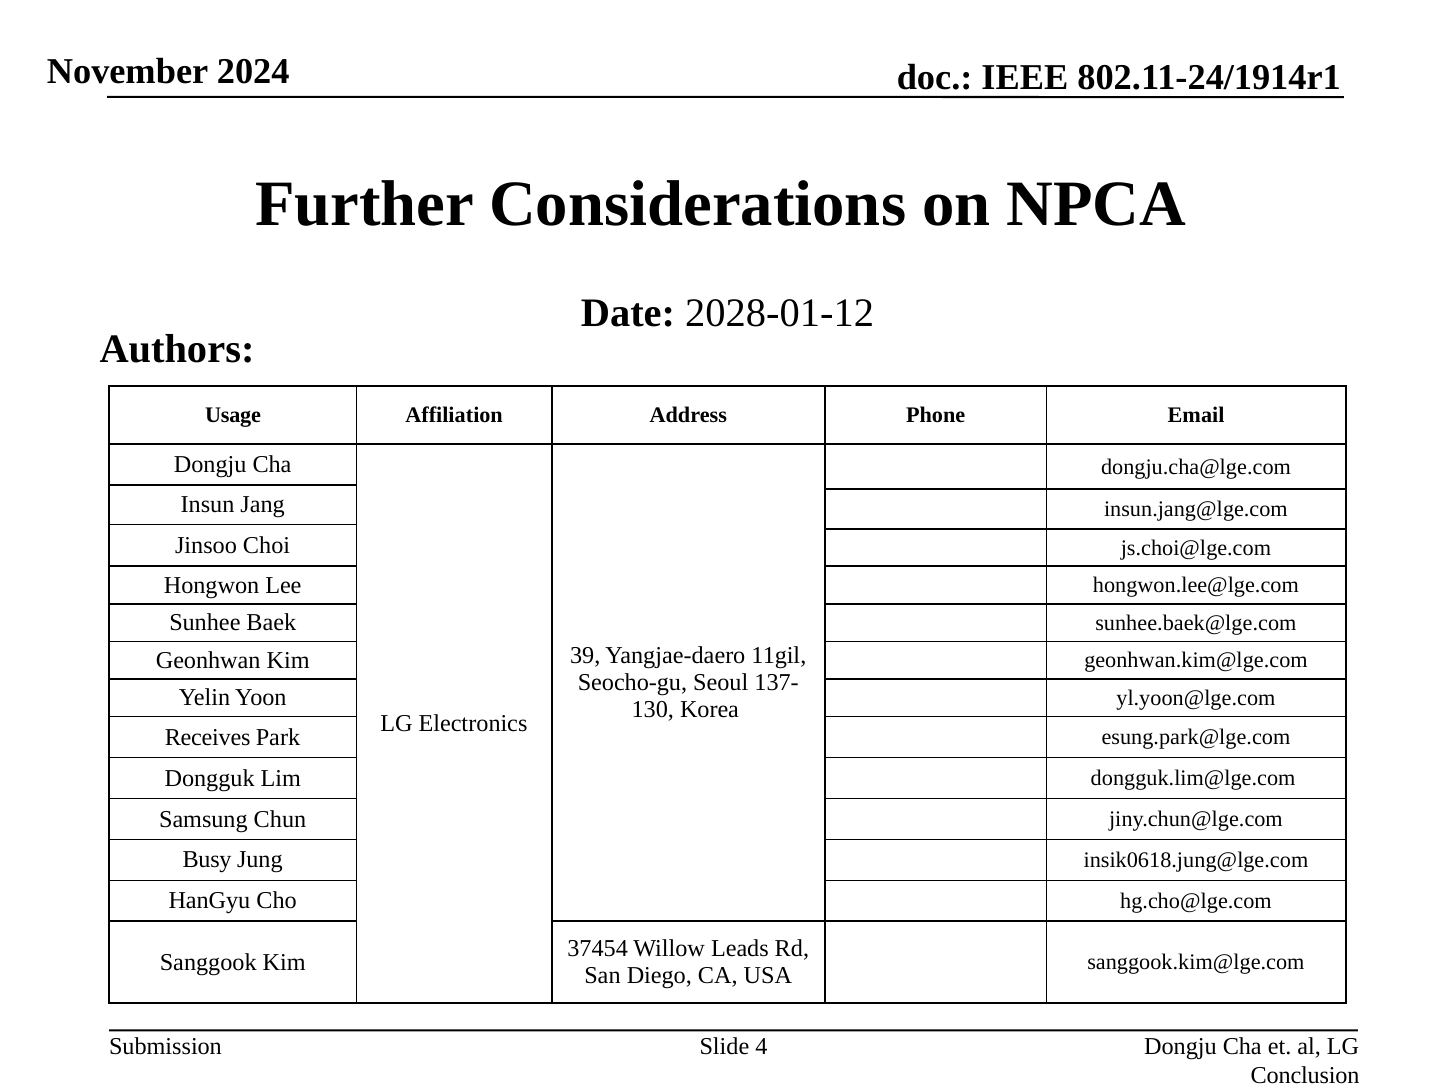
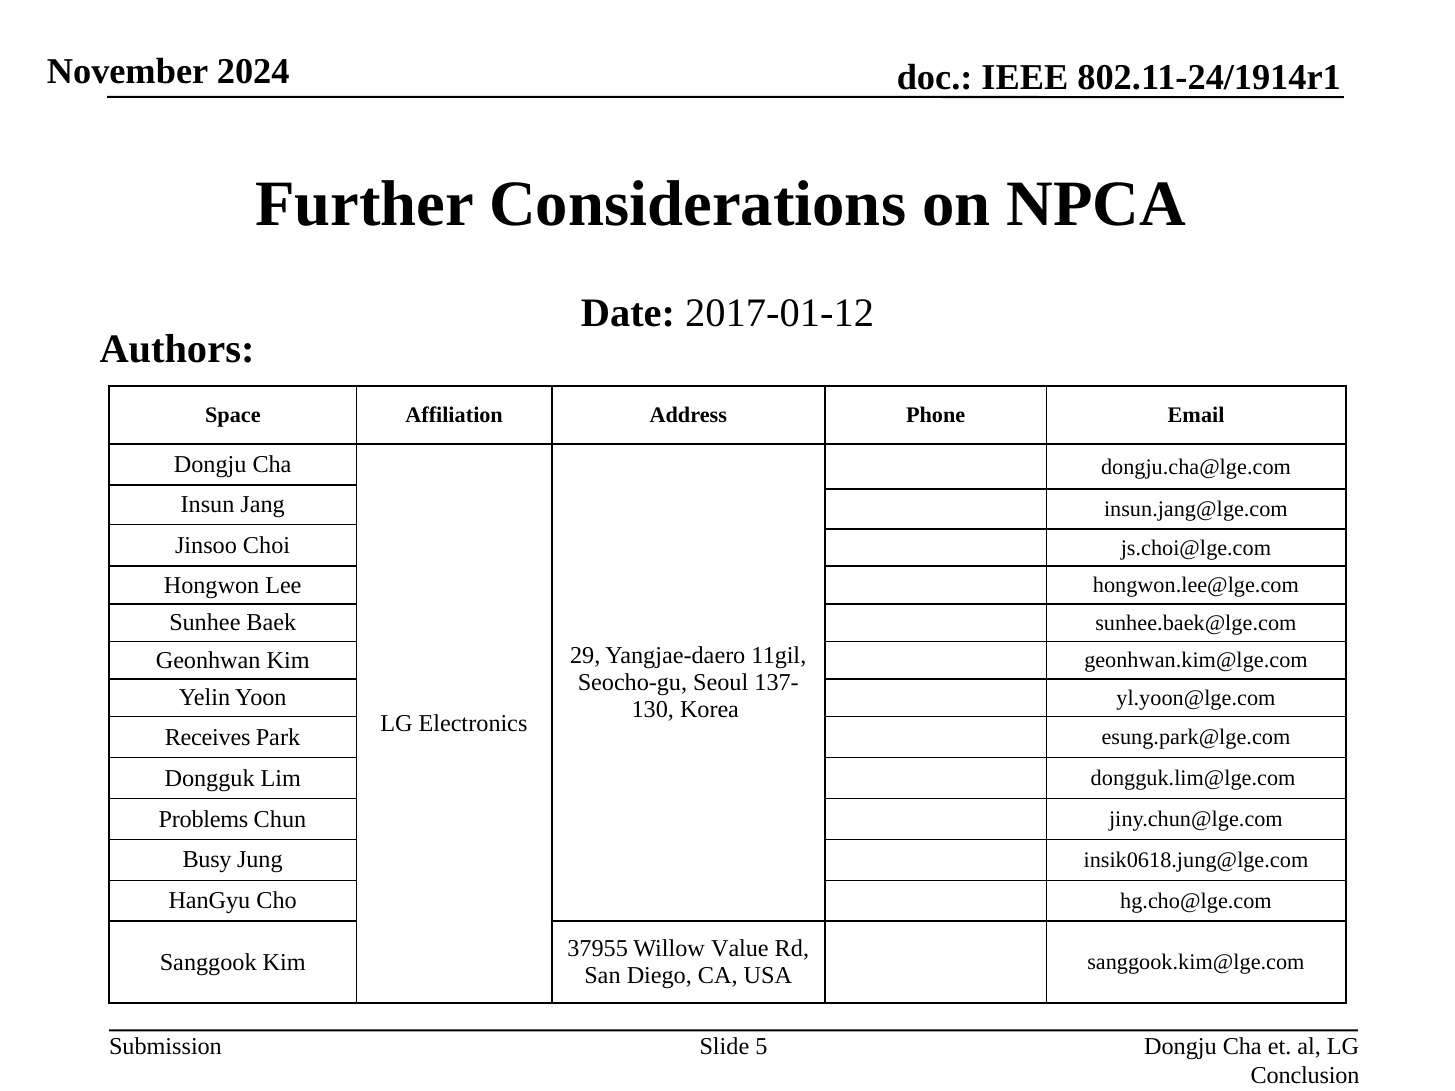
2028-01-12: 2028-01-12 -> 2017-01-12
Usage: Usage -> Space
39: 39 -> 29
Samsung: Samsung -> Problems
37454: 37454 -> 37955
Leads: Leads -> Value
4: 4 -> 5
